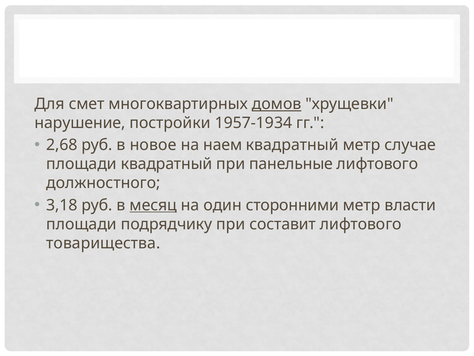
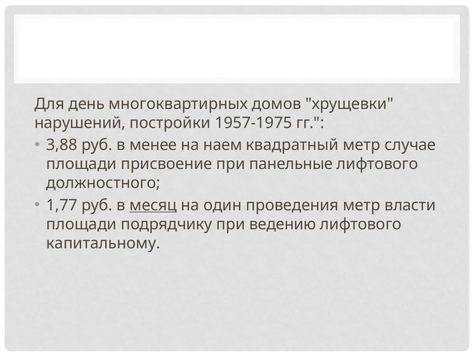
смет: смет -> день
домов underline: present -> none
нарушение: нарушение -> нарушений
1957-1934: 1957-1934 -> 1957-1975
2,68: 2,68 -> 3,88
новое: новое -> менее
площади квадратный: квадратный -> присвоение
3,18: 3,18 -> 1,77
сторонними: сторонними -> проведения
составит: составит -> ведению
товарищества: товарищества -> капитальному
